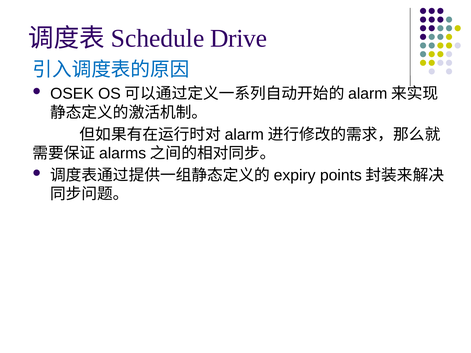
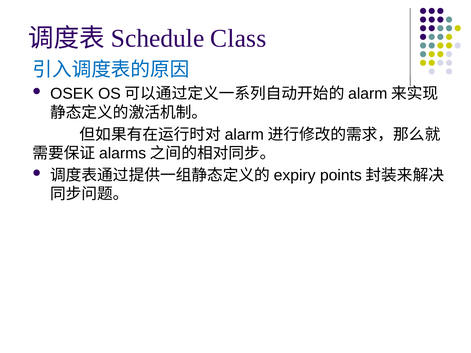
Drive: Drive -> Class
